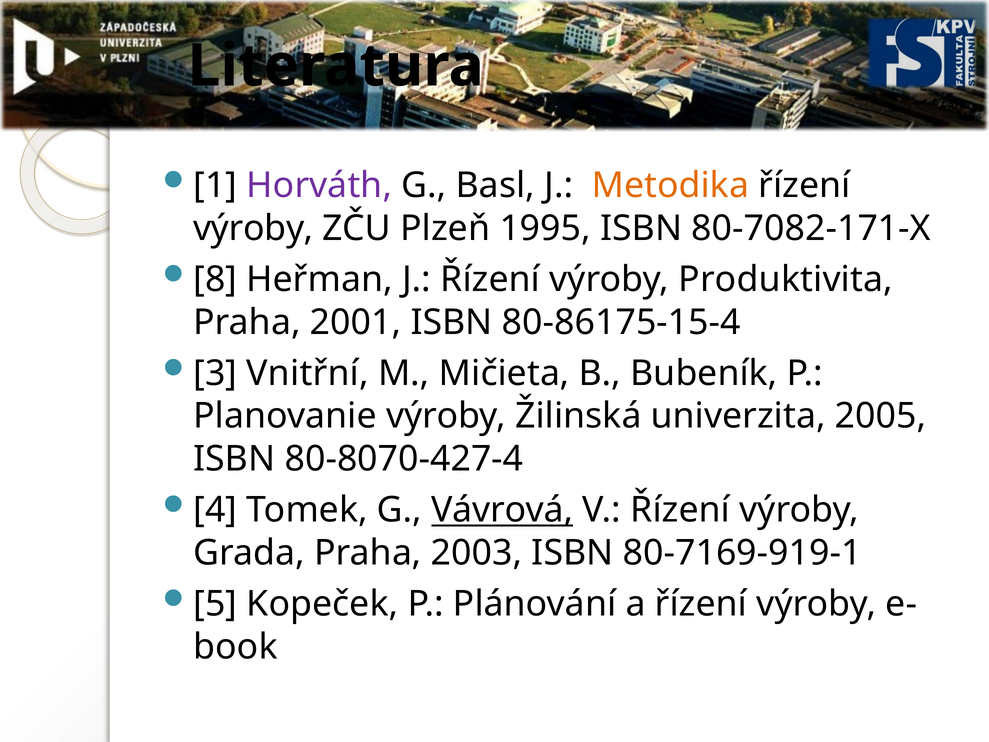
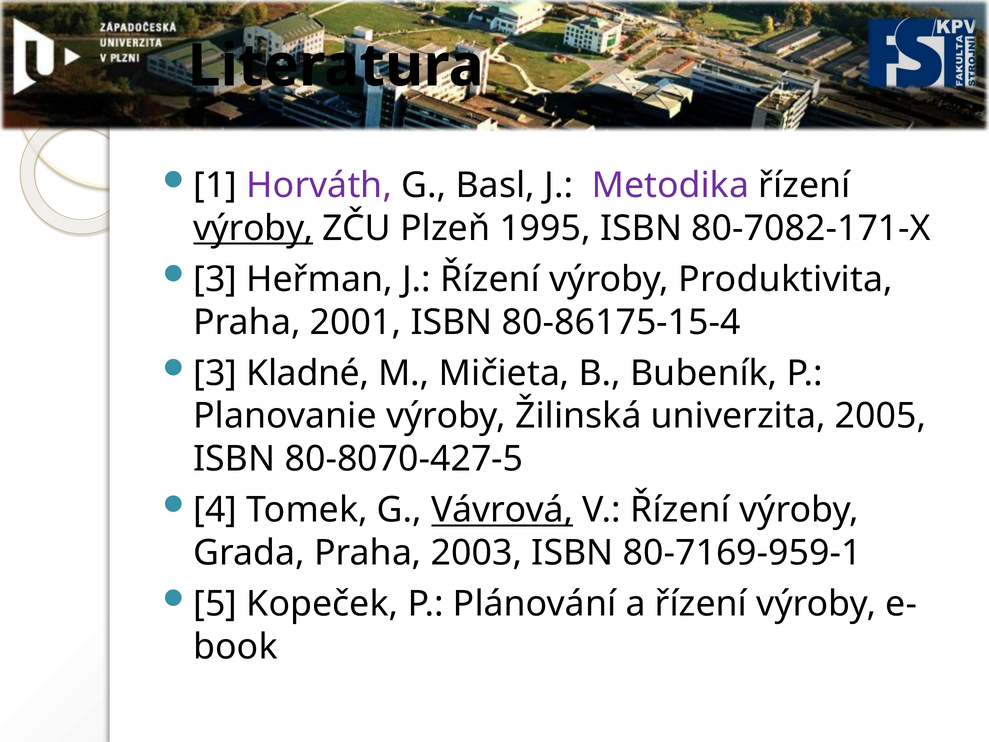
Metodika colour: orange -> purple
výroby at (253, 228) underline: none -> present
8 at (215, 279): 8 -> 3
Vnitřní: Vnitřní -> Kladné
80-8070-427-4: 80-8070-427-4 -> 80-8070-427-5
80-7169-919-1: 80-7169-919-1 -> 80-7169-959-1
